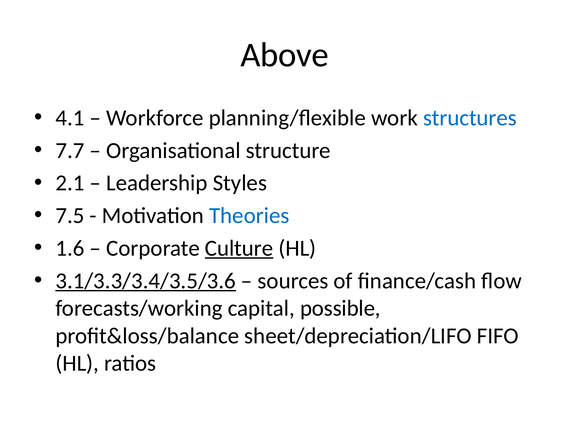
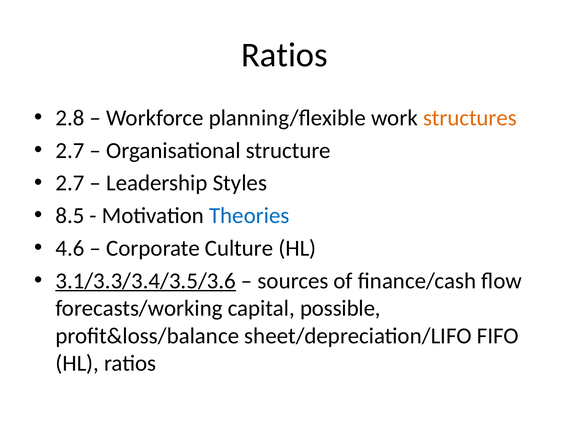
Above at (285, 55): Above -> Ratios
4.1: 4.1 -> 2.8
structures colour: blue -> orange
7.7 at (70, 150): 7.7 -> 2.7
2.1 at (70, 183): 2.1 -> 2.7
7.5: 7.5 -> 8.5
1.6: 1.6 -> 4.6
Culture underline: present -> none
